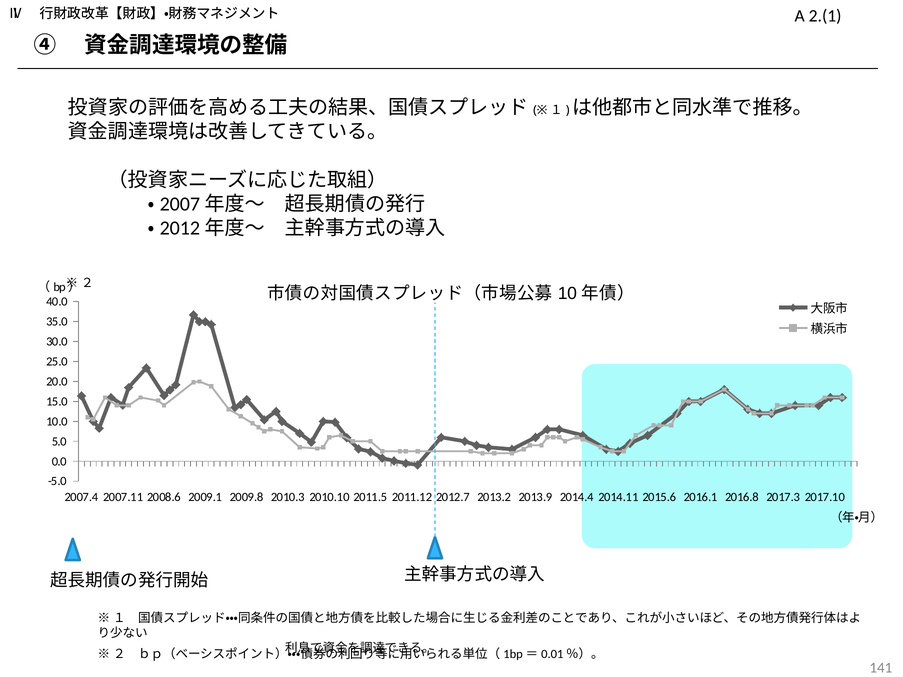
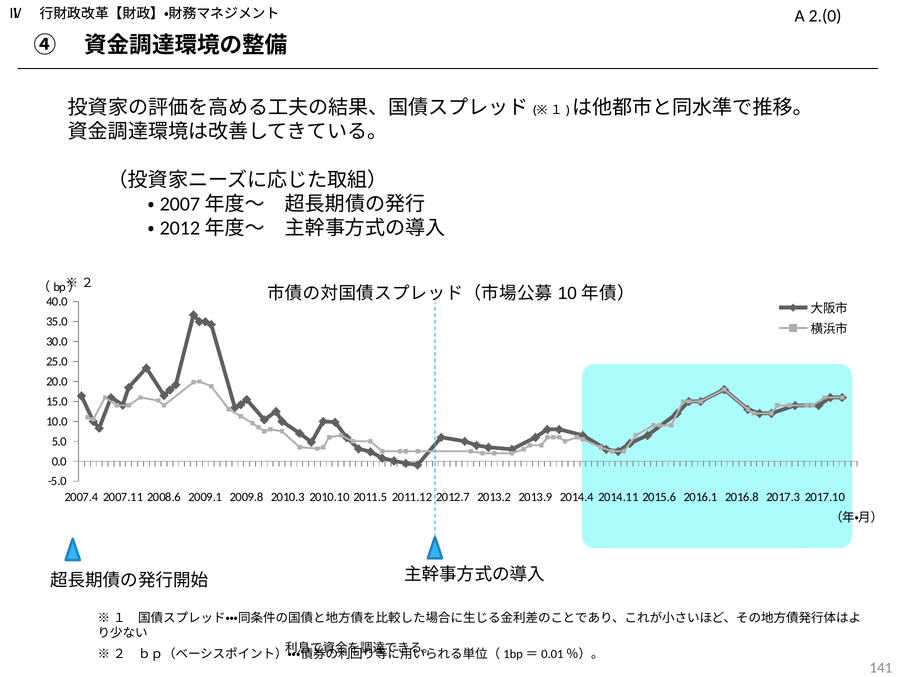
2.(1: 2.(1 -> 2.(0
